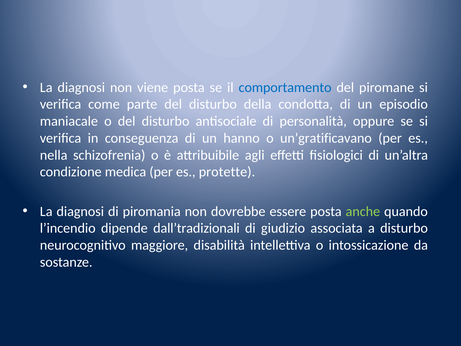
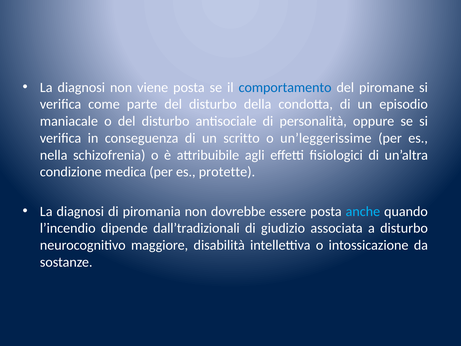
hanno: hanno -> scritto
un’gratificavano: un’gratificavano -> un’leggerissime
anche colour: light green -> light blue
